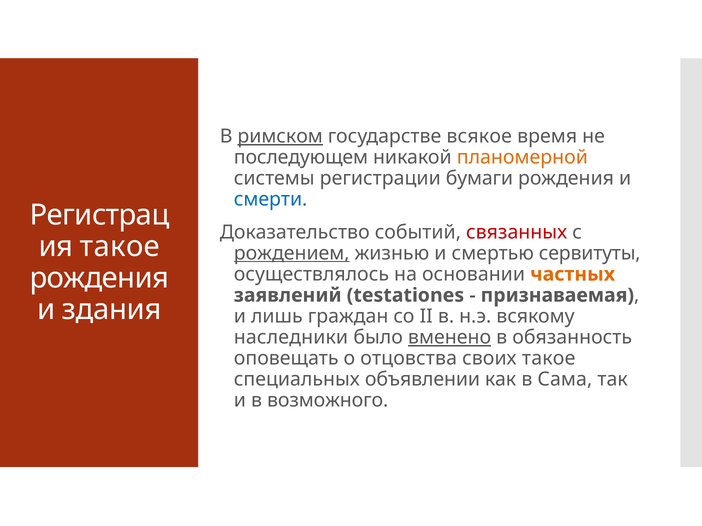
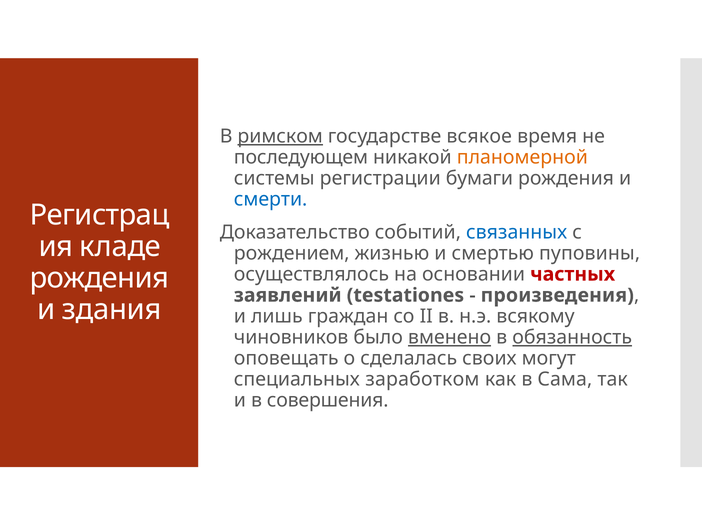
связанных colour: red -> blue
такое at (120, 247): такое -> кладе
рождением underline: present -> none
сервитуты: сервитуты -> пуповины
частных colour: orange -> red
признаваемая: признаваемая -> произведения
наследники: наследники -> чиновников
обязанность underline: none -> present
отцовства: отцовства -> сделалась
своих такое: такое -> могут
объявлении: объявлении -> заработком
возможного: возможного -> совершения
